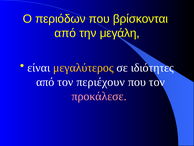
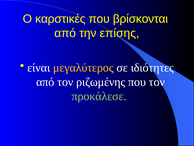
περιόδων: περιόδων -> καρστικές
μεγάλη: μεγάλη -> επίσης
περιέχουν: περιέχουν -> ριζωμένης
προκάλεσε colour: pink -> light green
